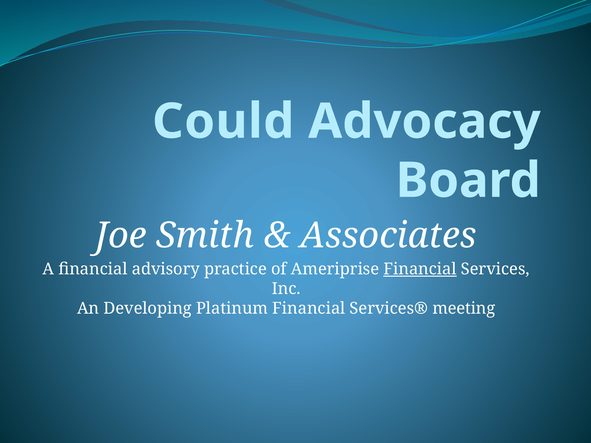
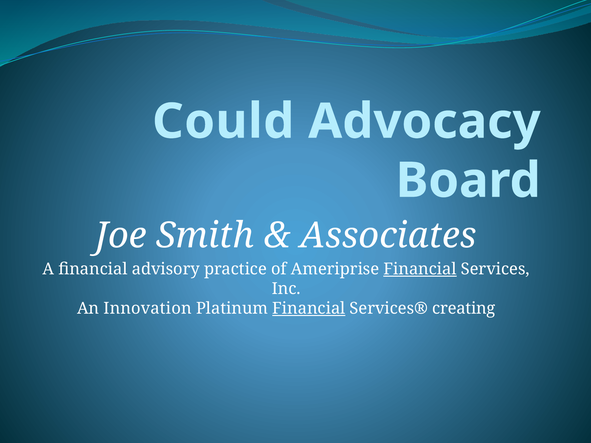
Developing: Developing -> Innovation
Financial at (309, 309) underline: none -> present
meeting: meeting -> creating
